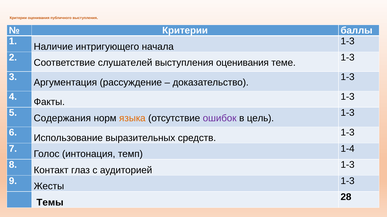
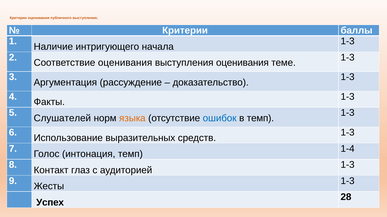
Соответствие слушателей: слушателей -> оценивания
Содержания: Содержания -> Слушателей
ошибок colour: purple -> blue
в цель: цель -> темп
Темы: Темы -> Успех
